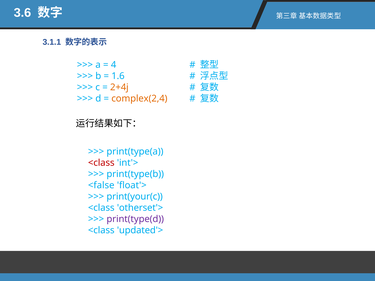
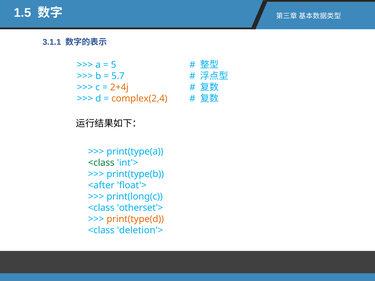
3.6: 3.6 -> 1.5
4: 4 -> 5
1.6: 1.6 -> 5.7
<class at (101, 163) colour: red -> green
<false: <false -> <after
print(your(c: print(your(c -> print(long(c
print(type(d colour: purple -> orange
updated'>: updated'> -> deletion'>
